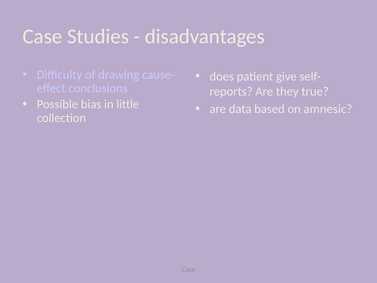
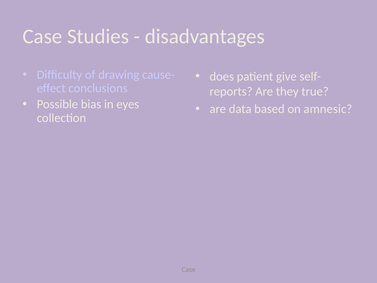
little: little -> eyes
